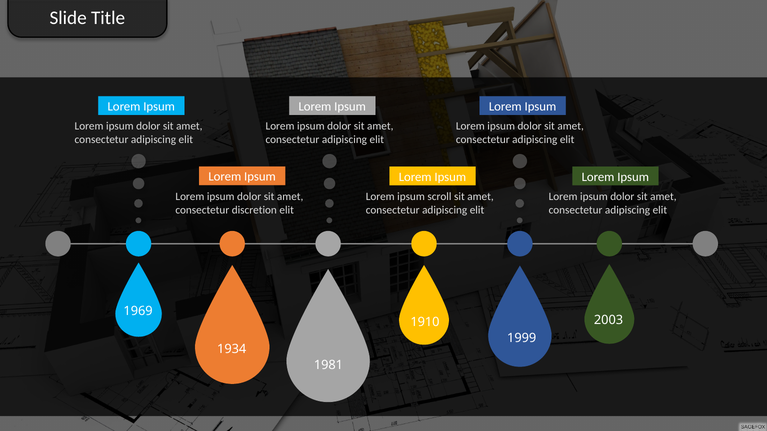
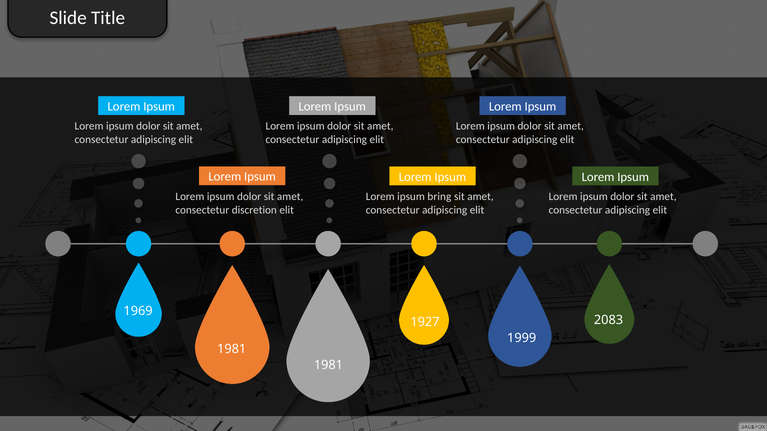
scroll: scroll -> bring
2003: 2003 -> 2083
1910: 1910 -> 1927
1934 at (232, 349): 1934 -> 1981
